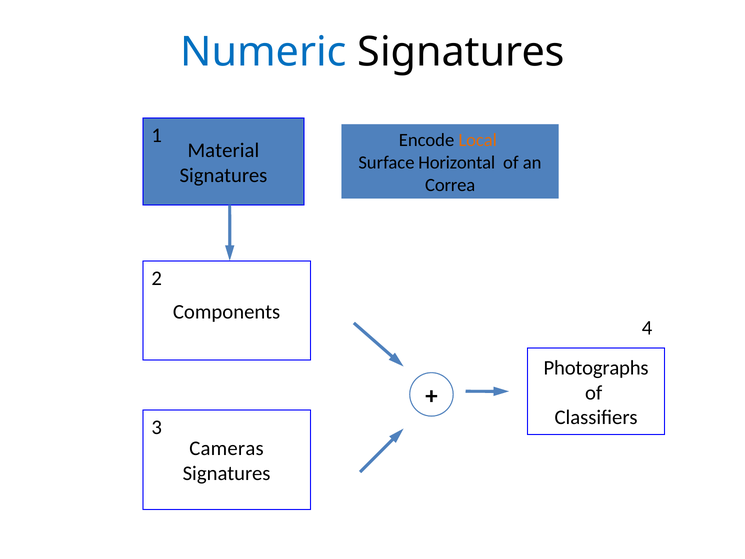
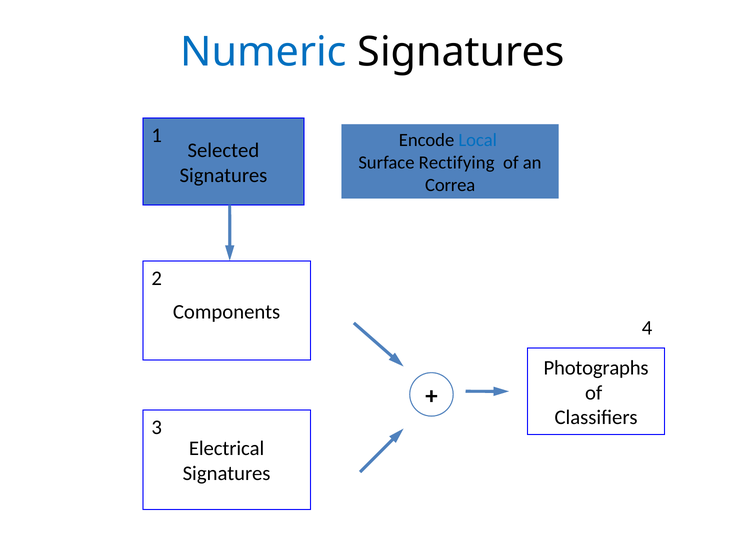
Local colour: orange -> blue
Material: Material -> Selected
Horizontal: Horizontal -> Rectifying
Cameras: Cameras -> Electrical
